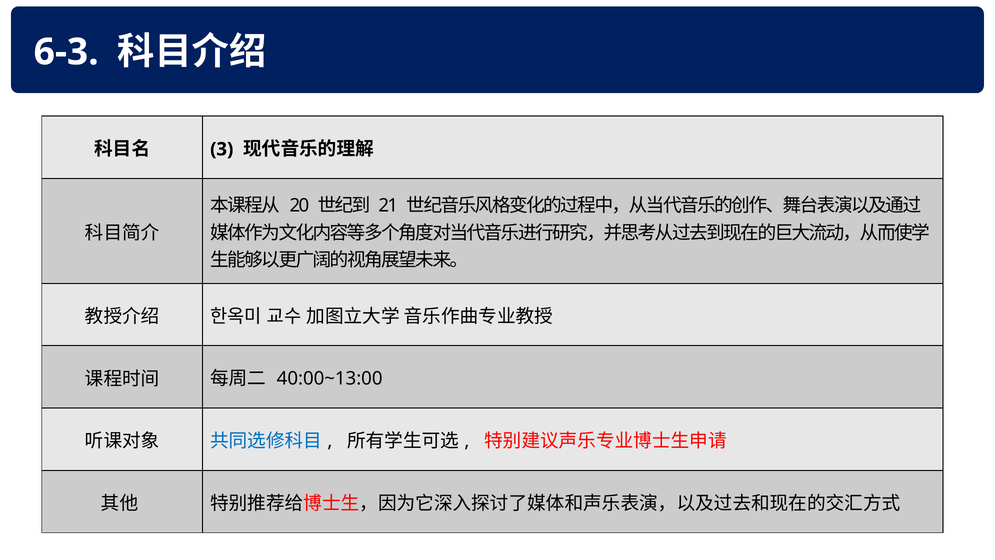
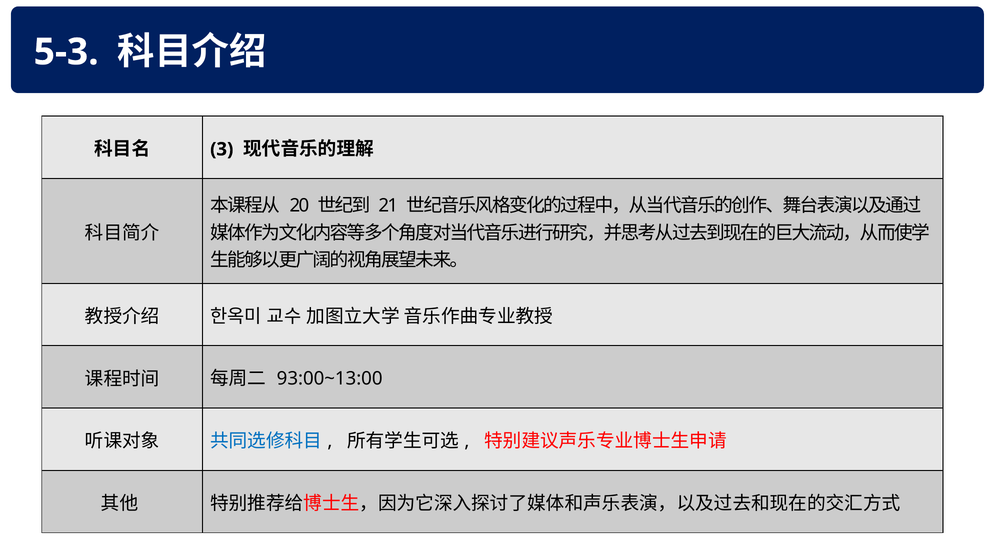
6-3: 6-3 -> 5-3
40:00~13:00: 40:00~13:00 -> 93:00~13:00
